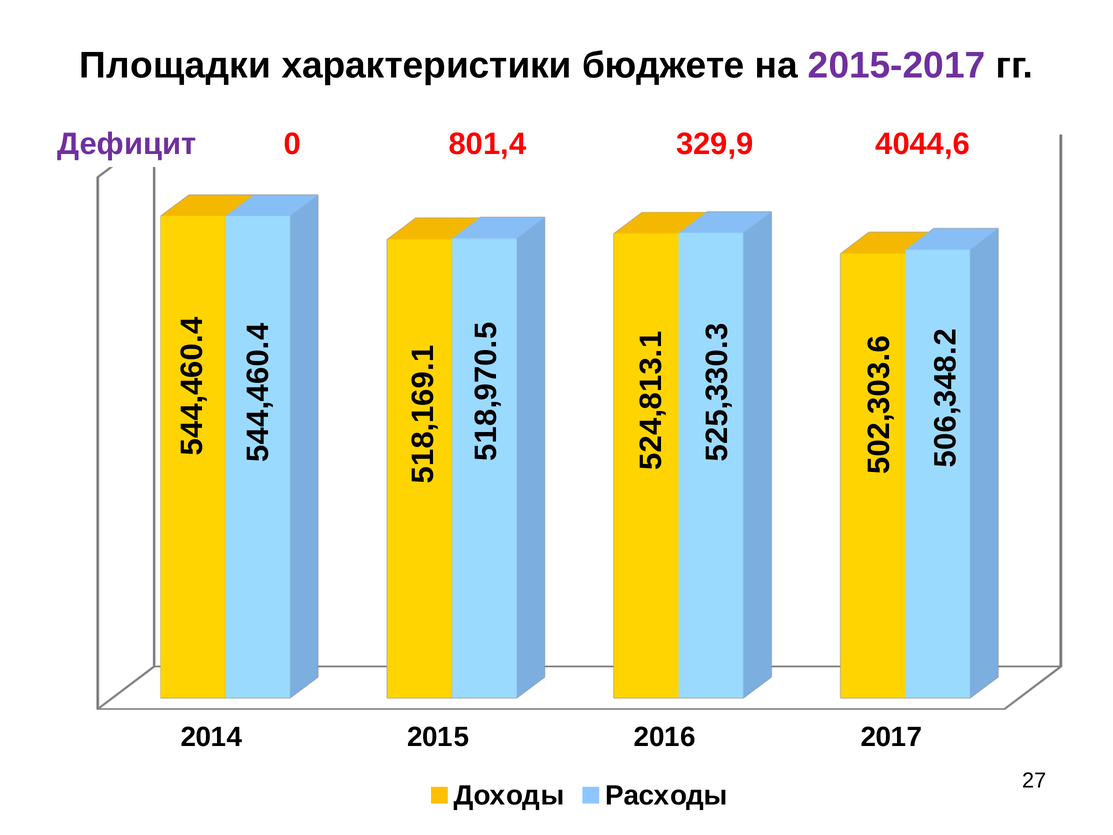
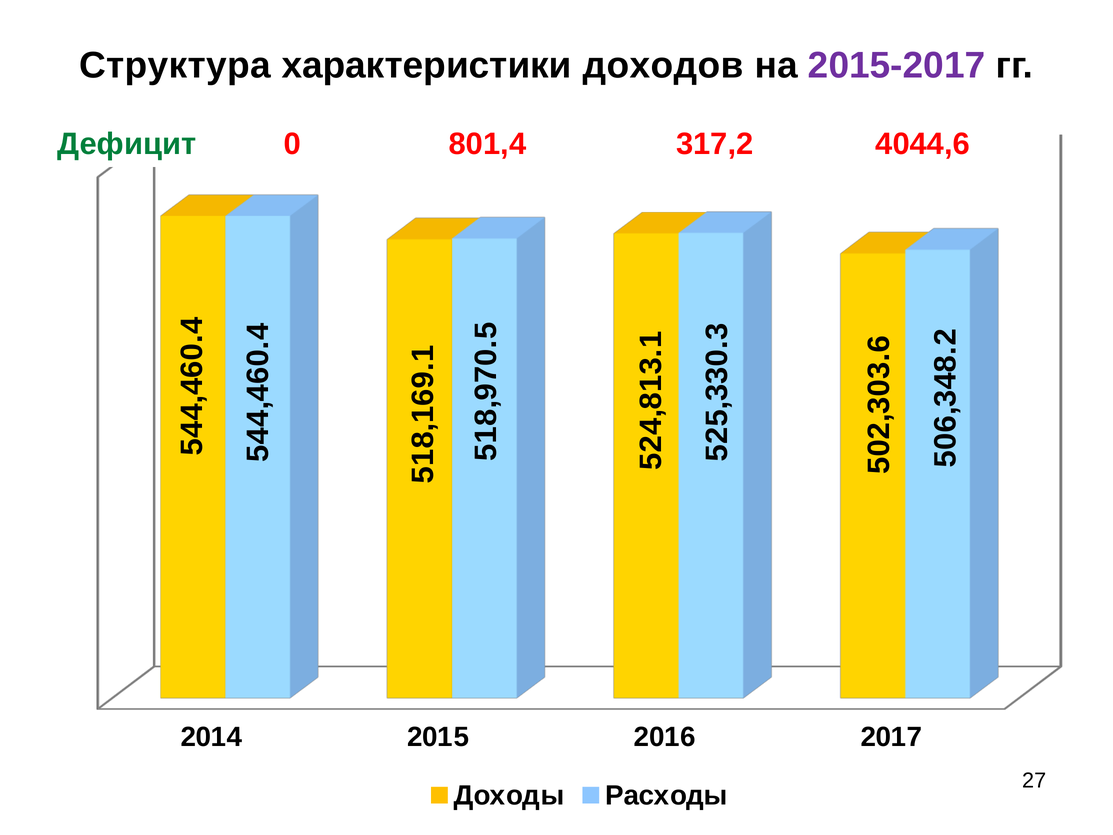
Площадки: Площадки -> Структура
бюджете: бюджете -> доходов
Дефицит colour: purple -> green
329,9: 329,9 -> 317,2
